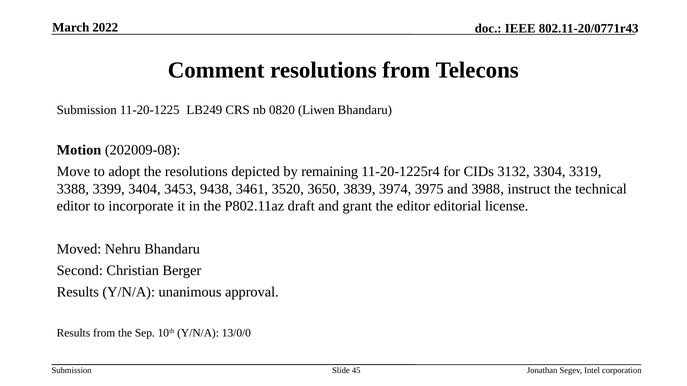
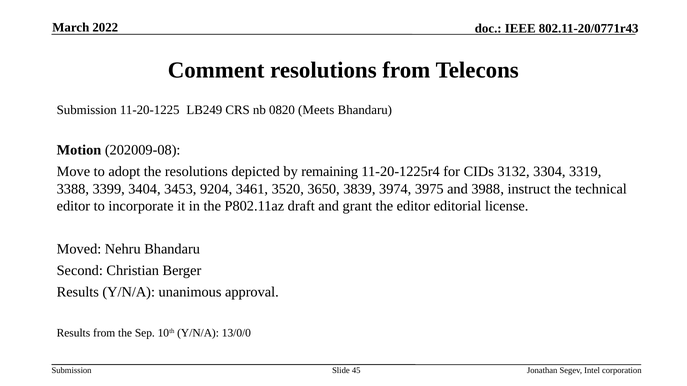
Liwen: Liwen -> Meets
9438: 9438 -> 9204
